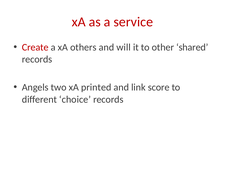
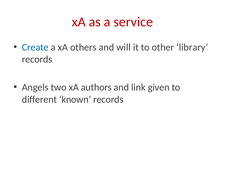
Create colour: red -> blue
shared: shared -> library
printed: printed -> authors
score: score -> given
choice: choice -> known
